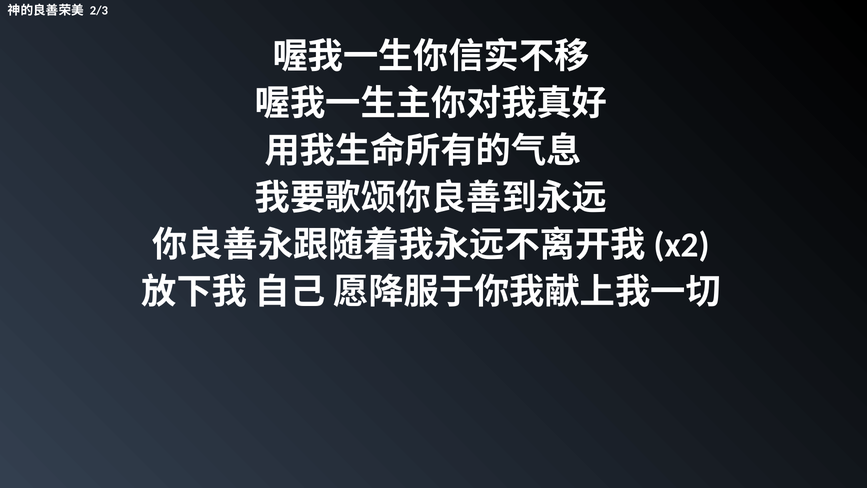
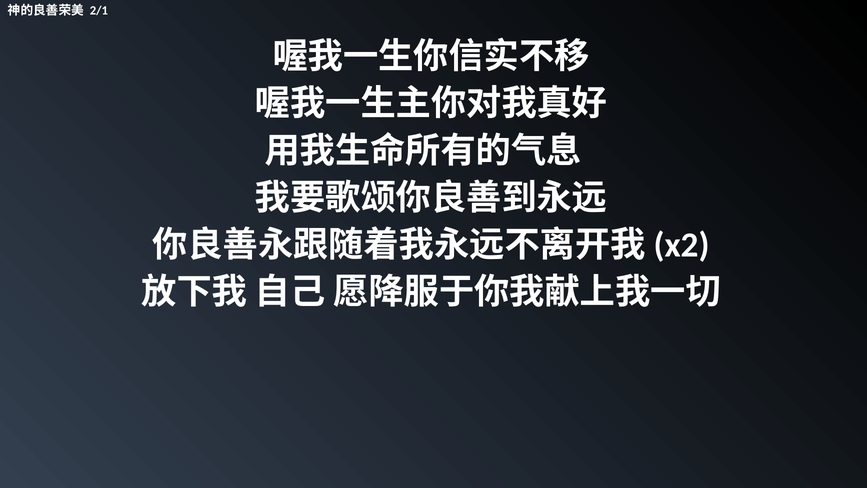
2/3: 2/3 -> 2/1
